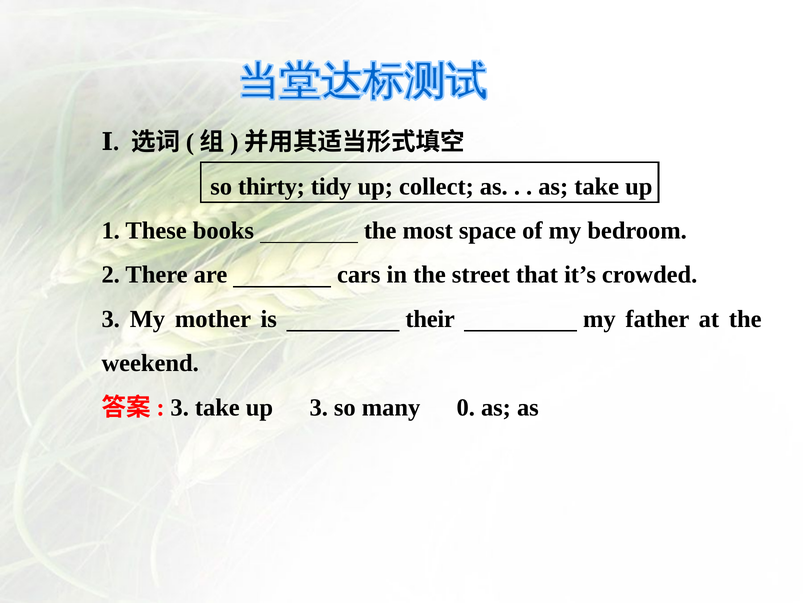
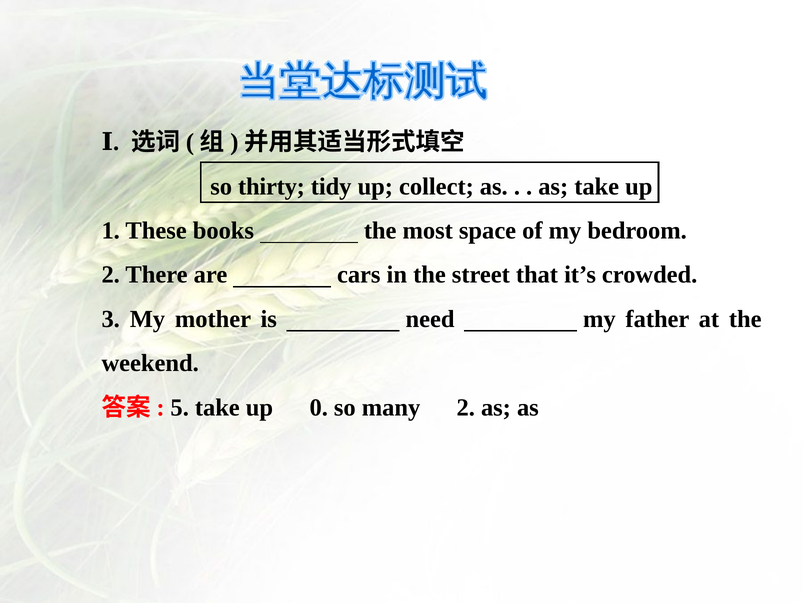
their: their -> need
3 at (180, 407): 3 -> 5
up 3: 3 -> 0
many 0: 0 -> 2
